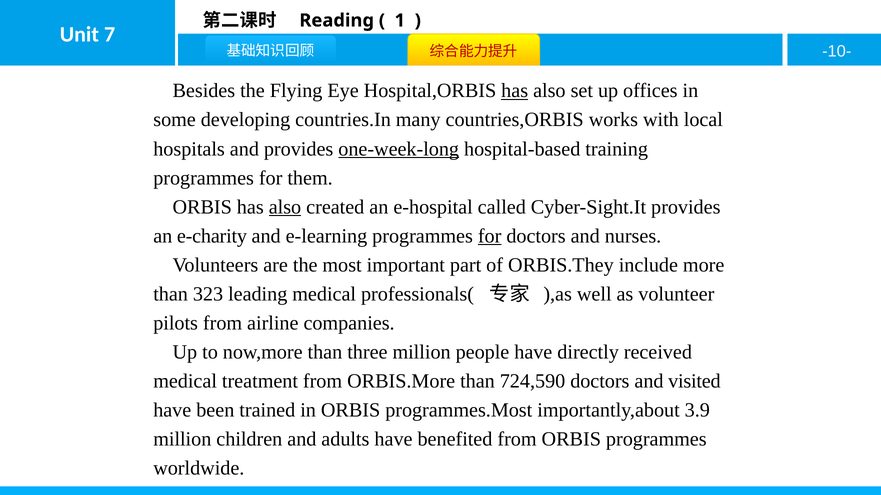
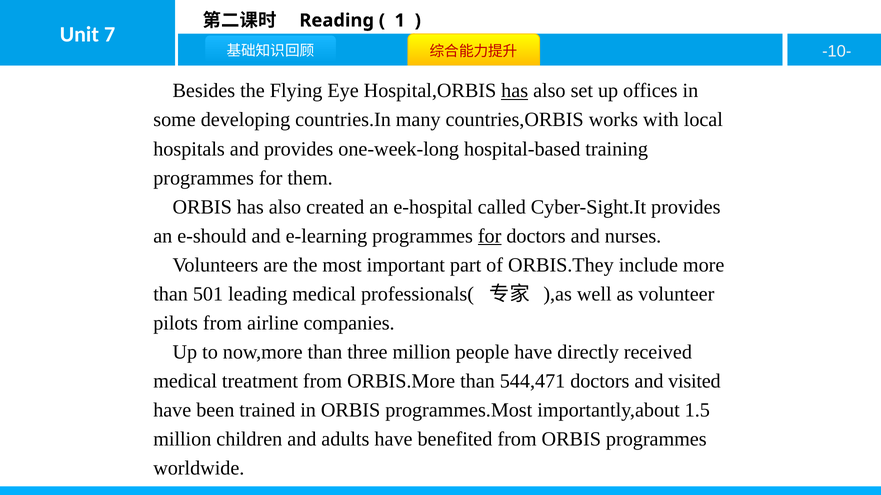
one-week-long underline: present -> none
also at (285, 207) underline: present -> none
e-charity: e-charity -> e-should
323: 323 -> 501
724,590: 724,590 -> 544,471
3.9: 3.9 -> 1.5
